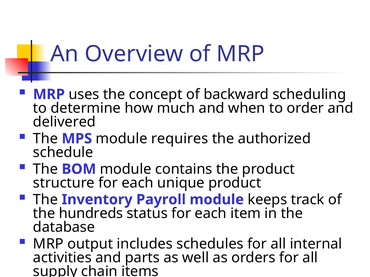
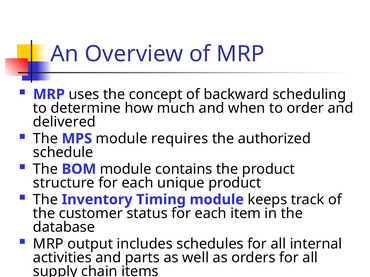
Payroll: Payroll -> Timing
hundreds: hundreds -> customer
